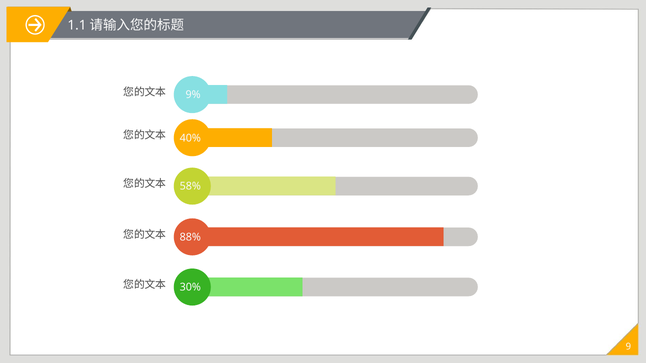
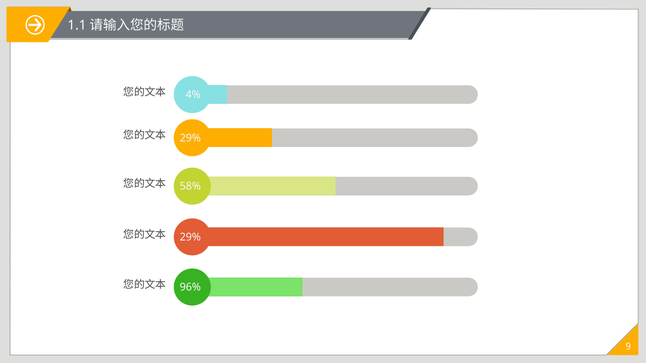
9%: 9% -> 4%
40% at (190, 138): 40% -> 29%
88% at (190, 237): 88% -> 29%
30%: 30% -> 96%
